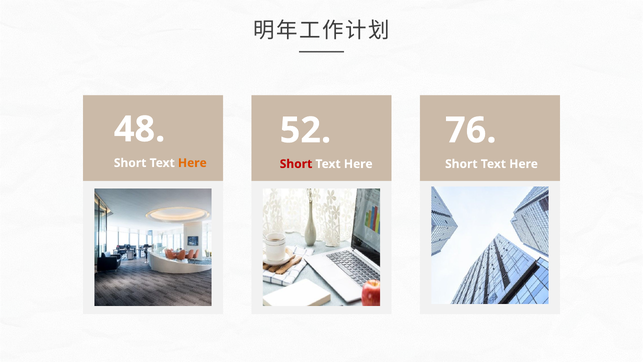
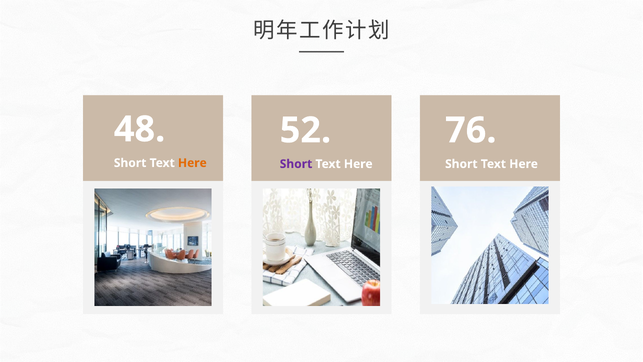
Short at (296, 164) colour: red -> purple
